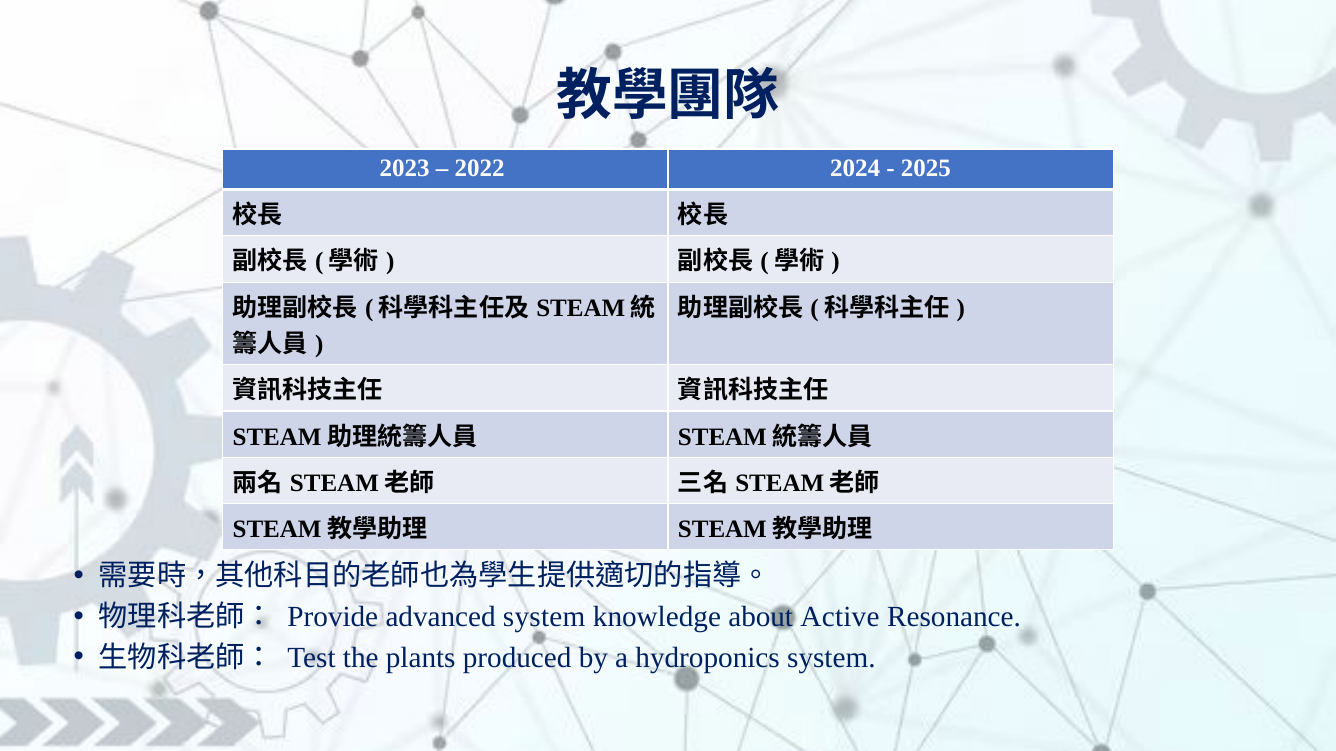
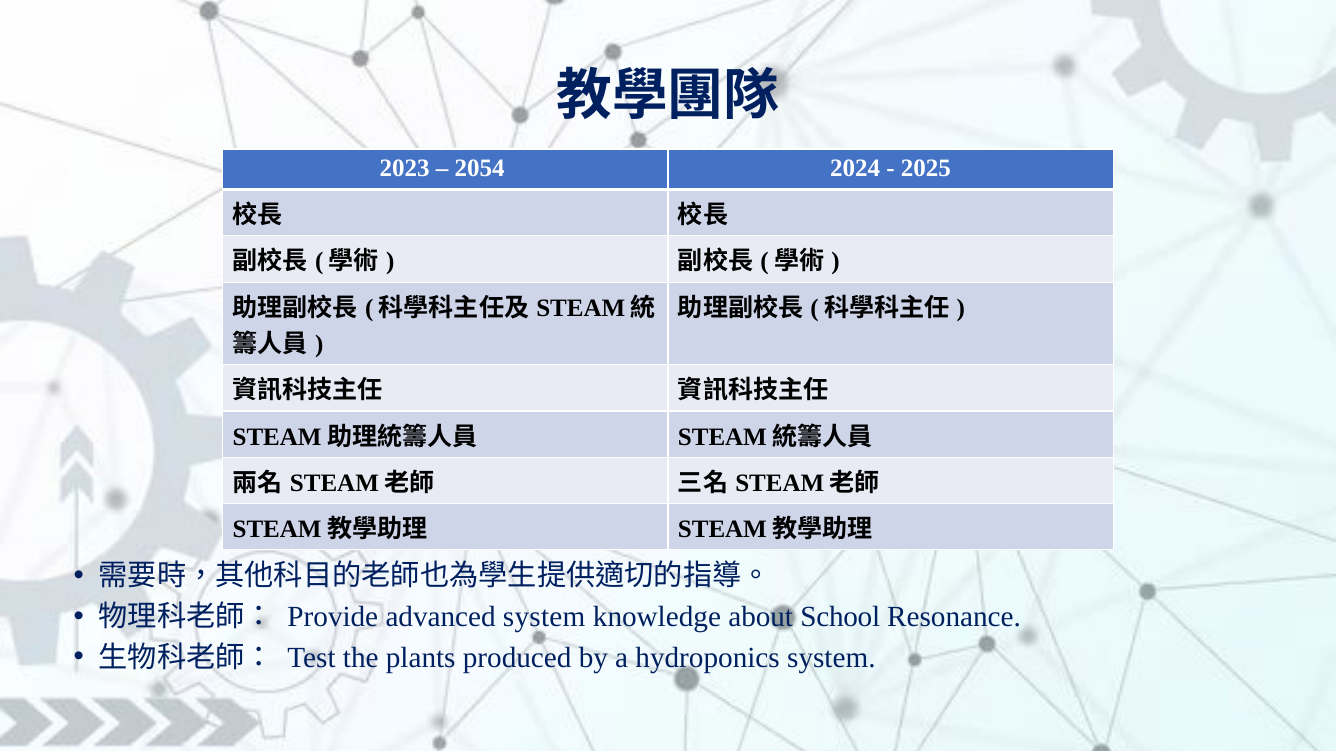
2022: 2022 -> 2054
Active: Active -> School
